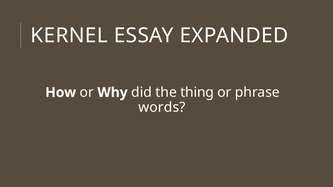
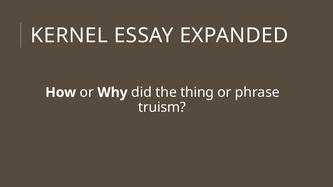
words: words -> truism
